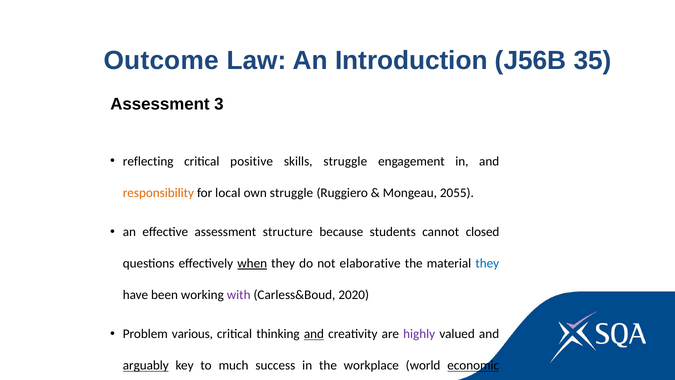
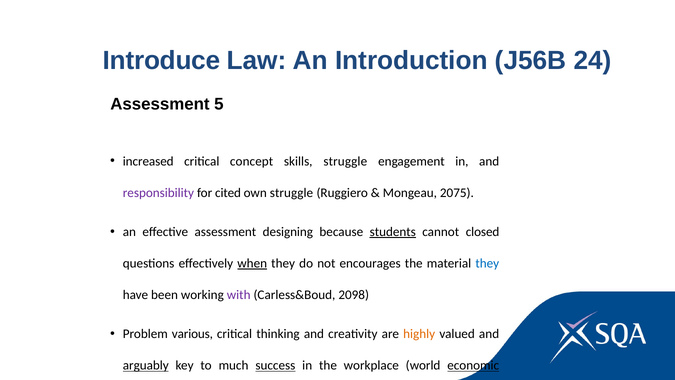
Outcome: Outcome -> Introduce
35: 35 -> 24
3: 3 -> 5
reflecting: reflecting -> increased
positive: positive -> concept
responsibility colour: orange -> purple
local: local -> cited
2055: 2055 -> 2075
structure: structure -> designing
students underline: none -> present
elaborative: elaborative -> encourages
Carless&Boud 2020: 2020 -> 2098
and at (314, 334) underline: present -> none
highly colour: purple -> orange
success underline: none -> present
